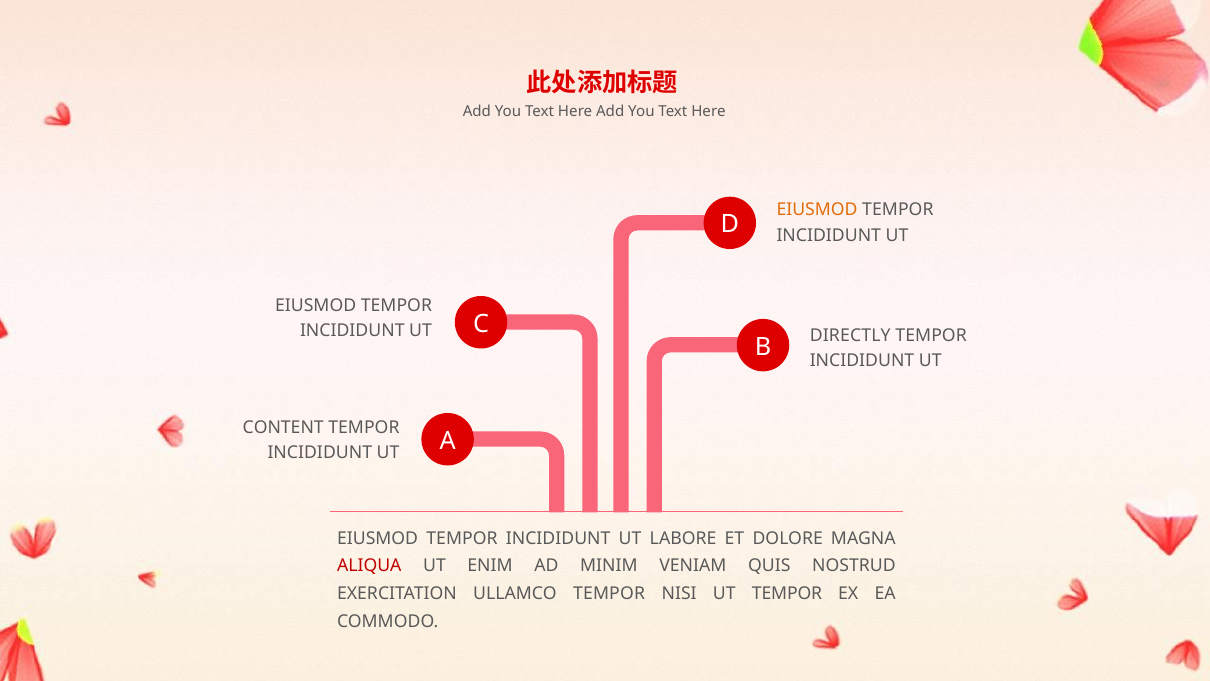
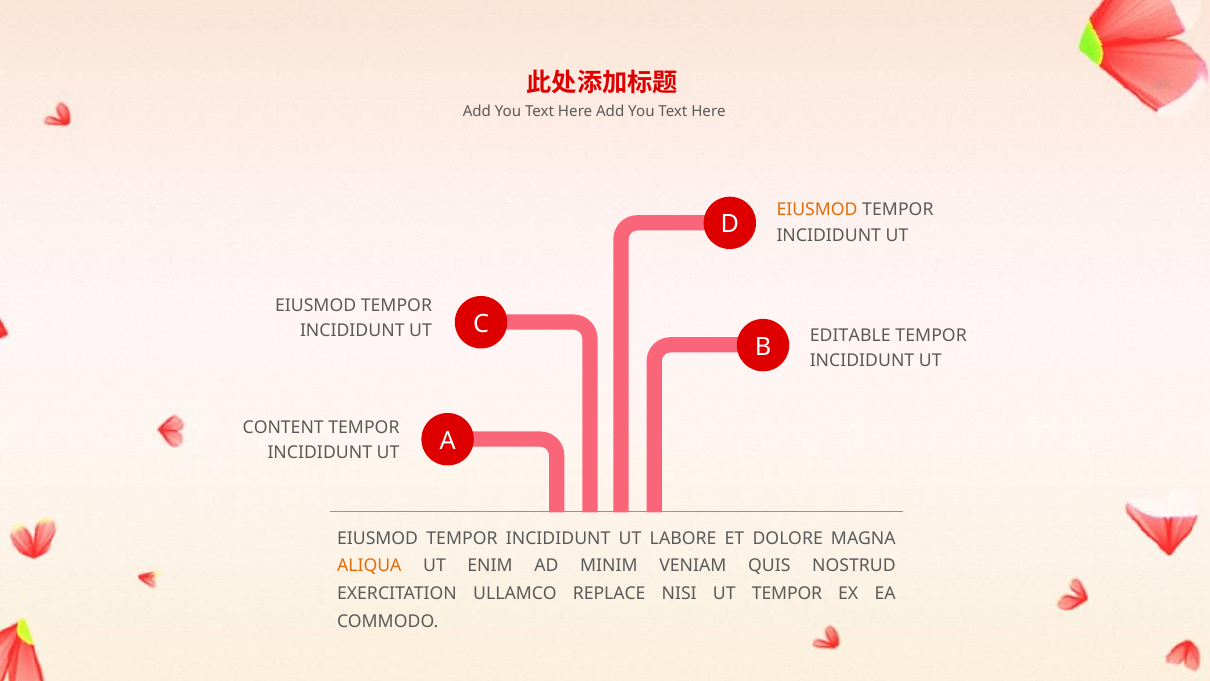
DIRECTLY: DIRECTLY -> EDITABLE
ALIQUA colour: red -> orange
ULLAMCO TEMPOR: TEMPOR -> REPLACE
